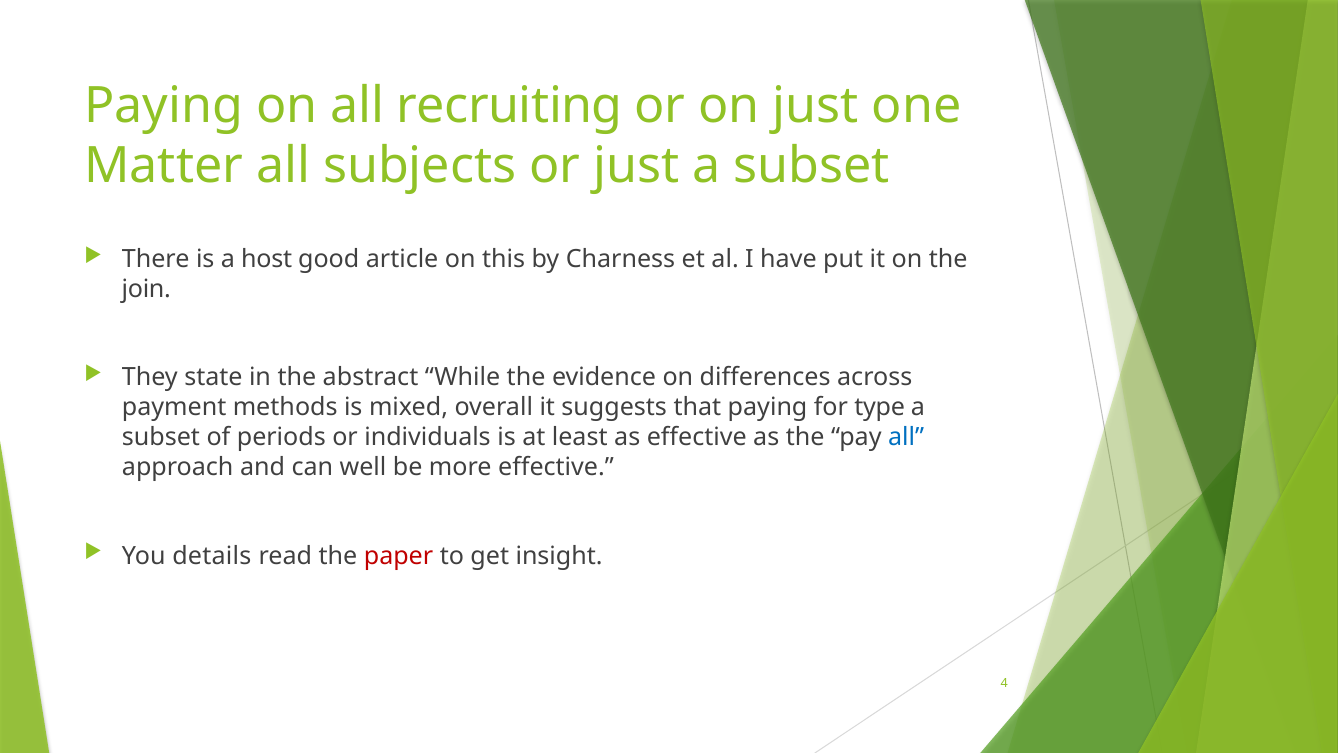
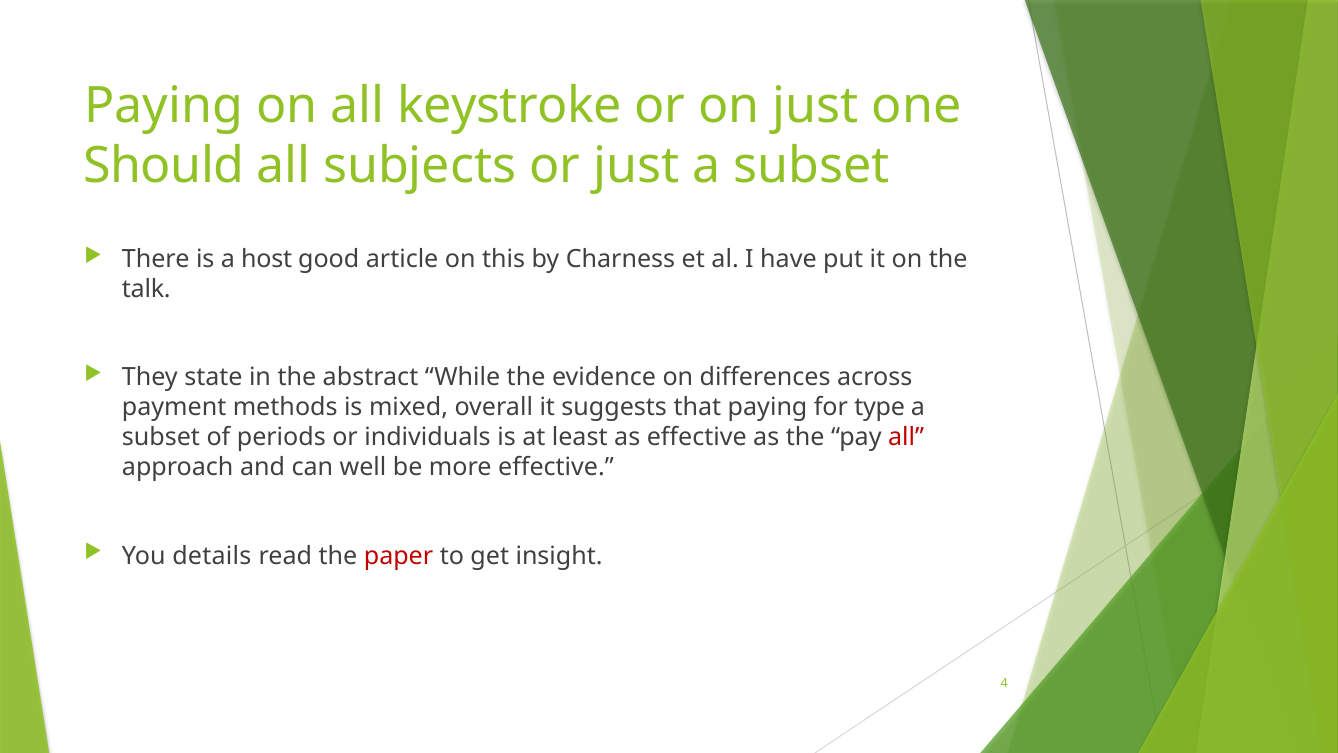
recruiting: recruiting -> keystroke
Matter: Matter -> Should
join: join -> talk
all at (906, 437) colour: blue -> red
